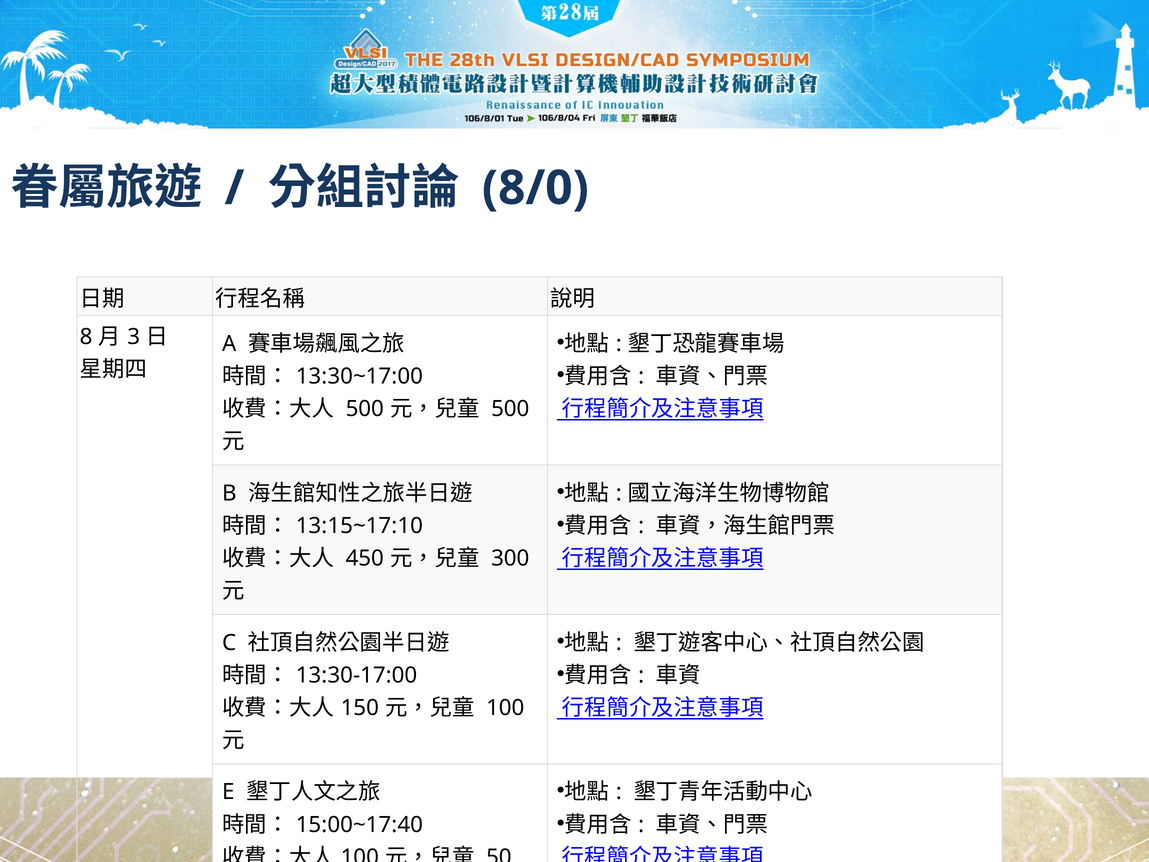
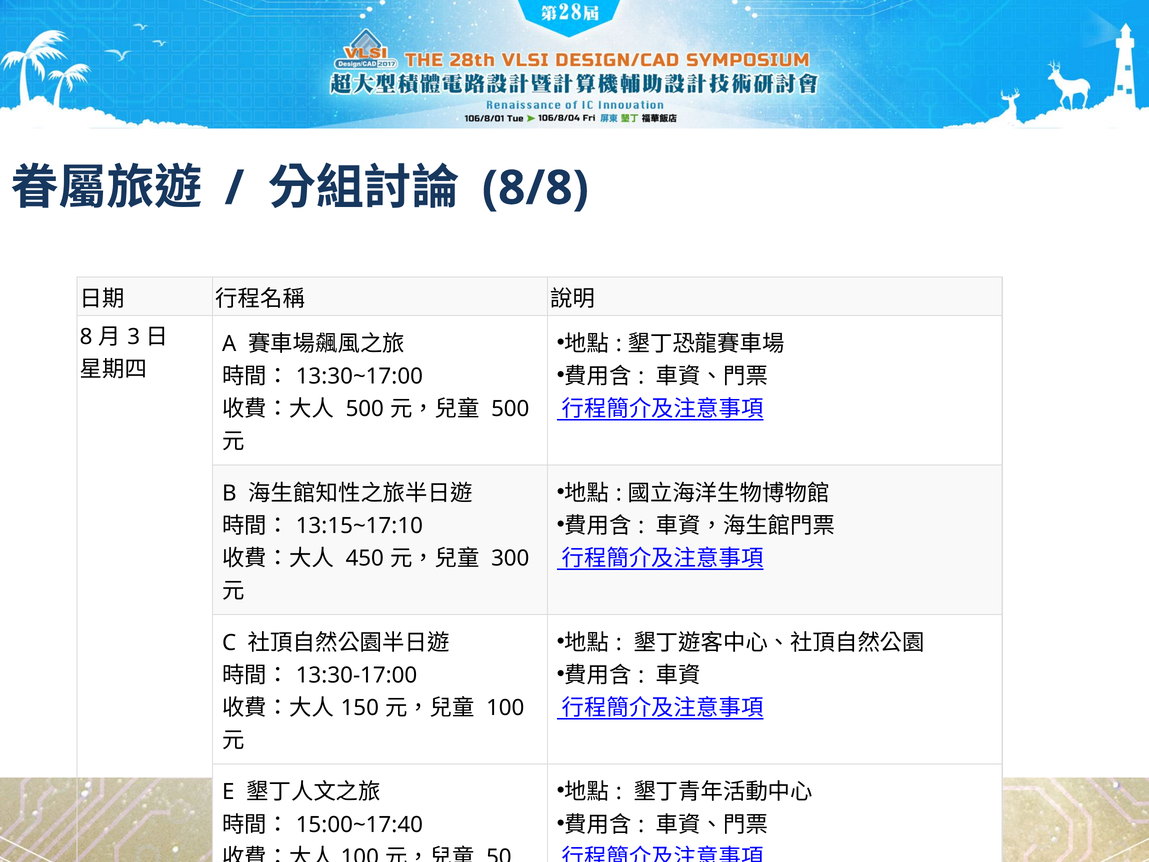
8/0: 8/0 -> 8/8
